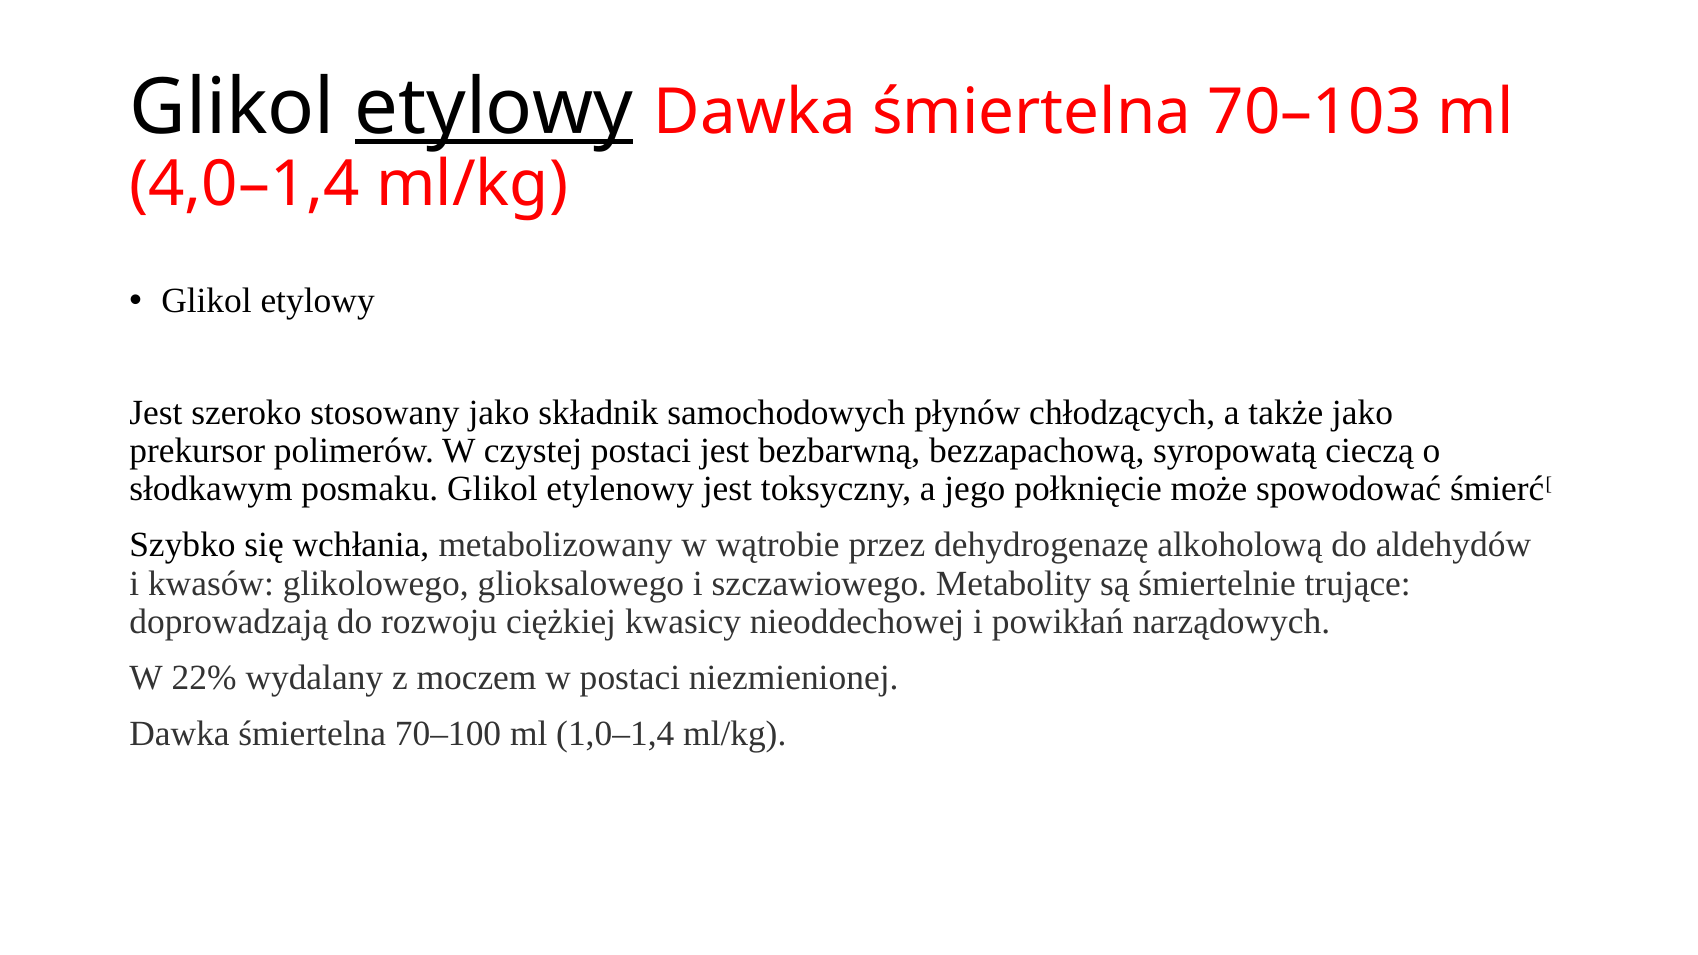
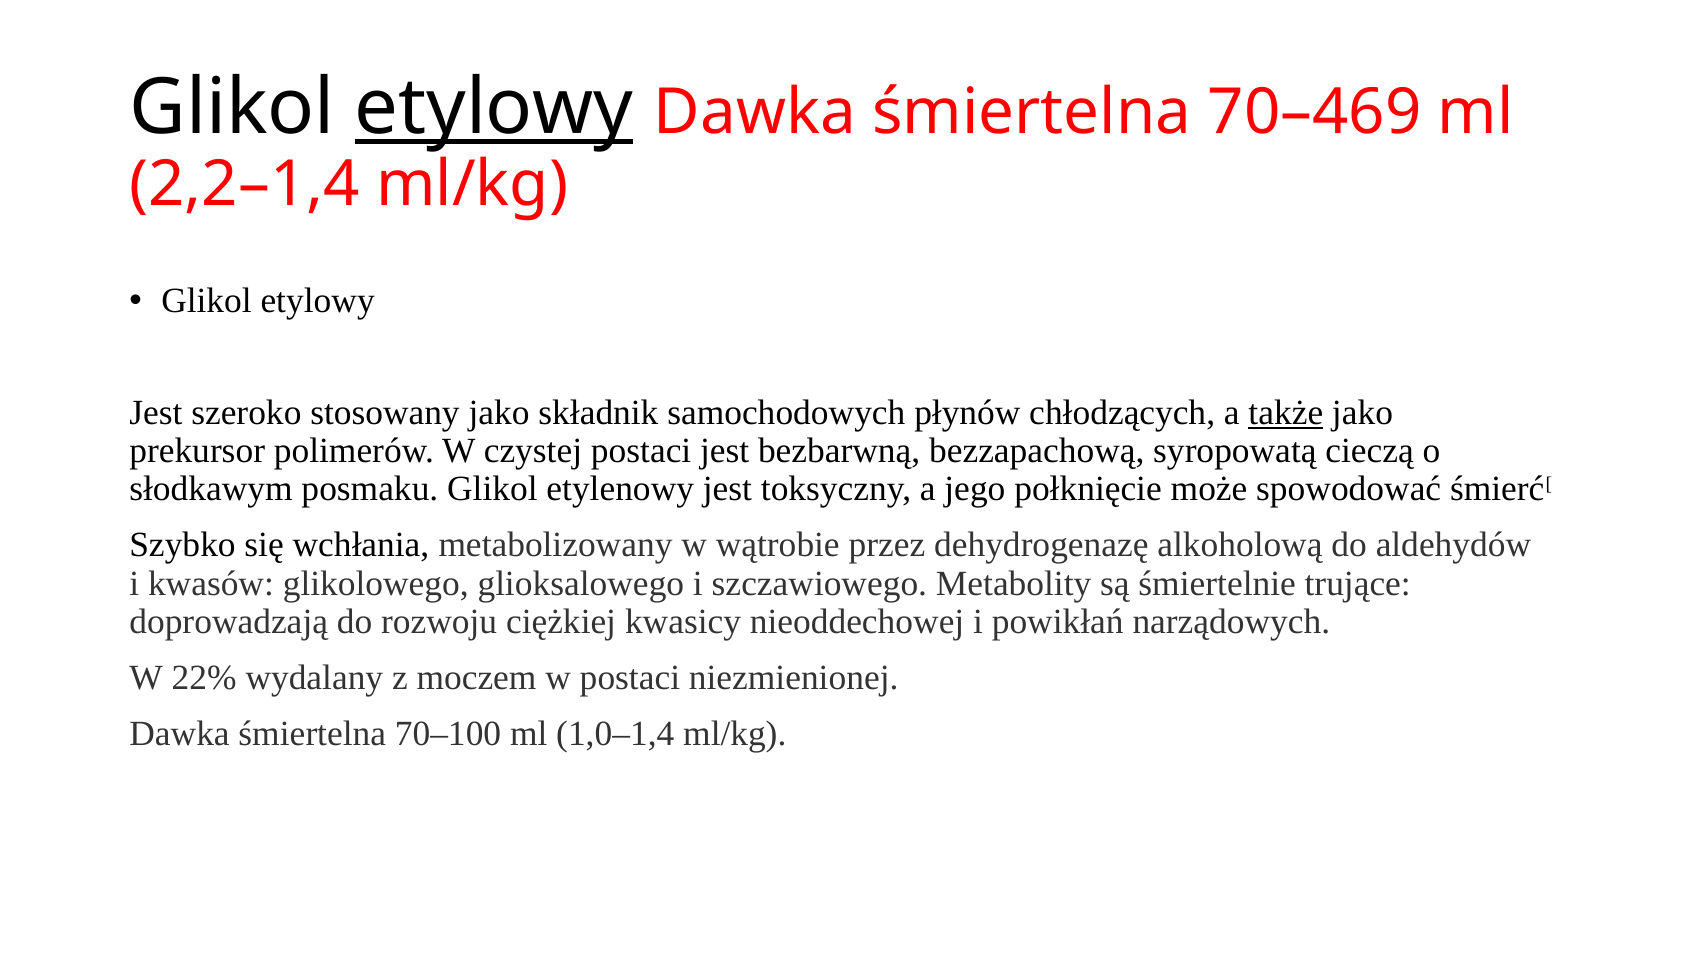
70–103: 70–103 -> 70–469
4,0–1,4: 4,0–1,4 -> 2,2–1,4
także underline: none -> present
